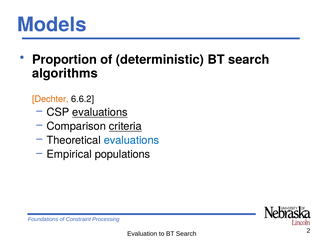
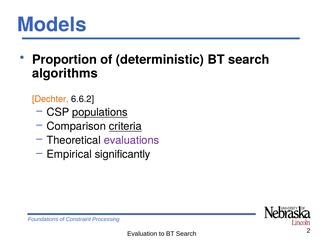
CSP evaluations: evaluations -> populations
evaluations at (131, 141) colour: blue -> purple
populations: populations -> significantly
